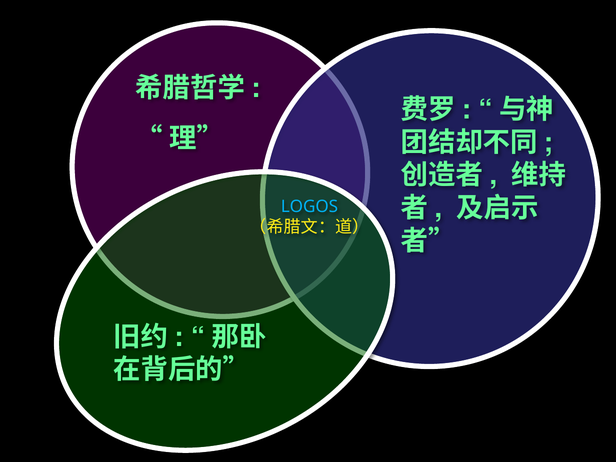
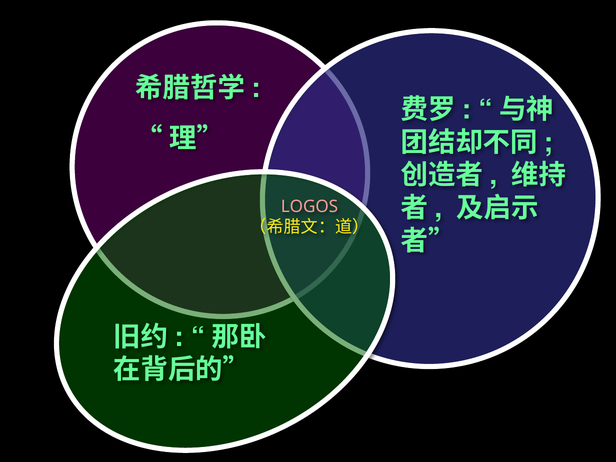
LOGOS colour: light blue -> pink
